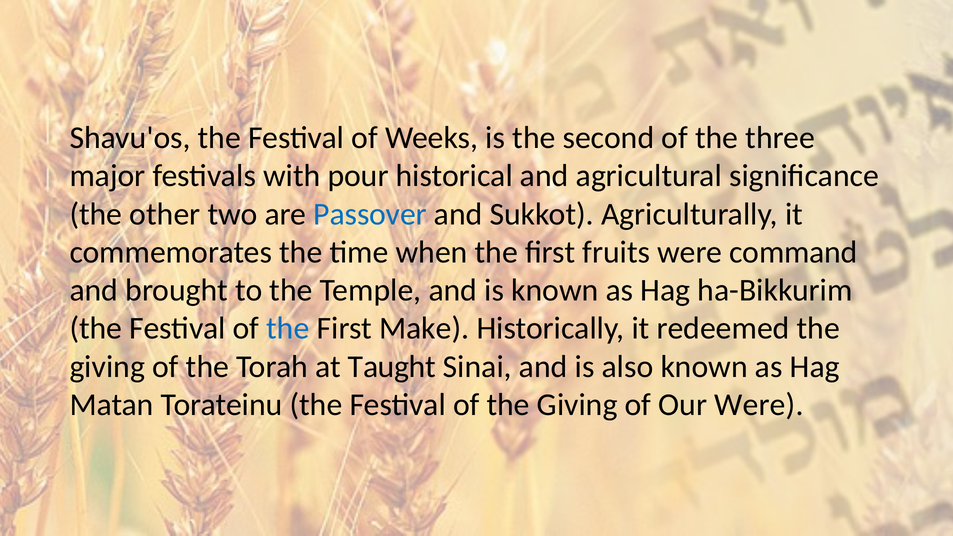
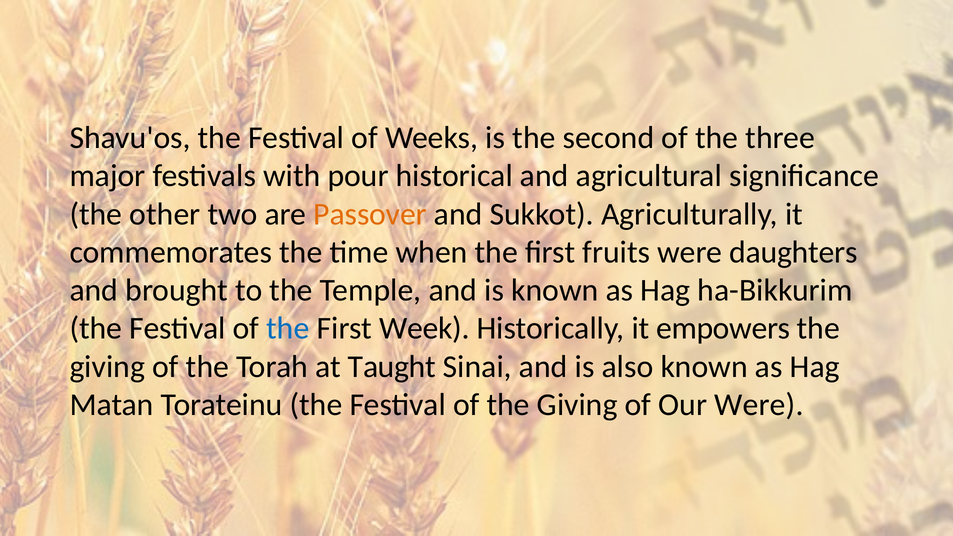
Passover colour: blue -> orange
command: command -> daughters
Make: Make -> Week
redeemed: redeemed -> empowers
